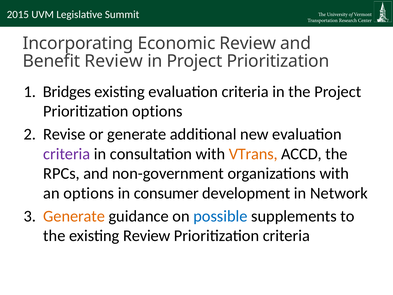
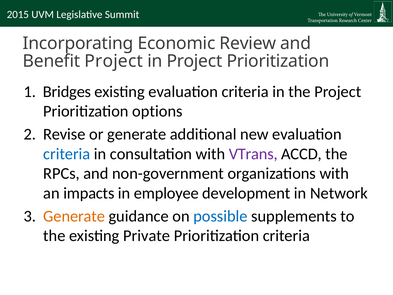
Benefit Review: Review -> Project
criteria at (67, 154) colour: purple -> blue
VTrans colour: orange -> purple
an options: options -> impacts
consumer: consumer -> employee
existing Review: Review -> Private
